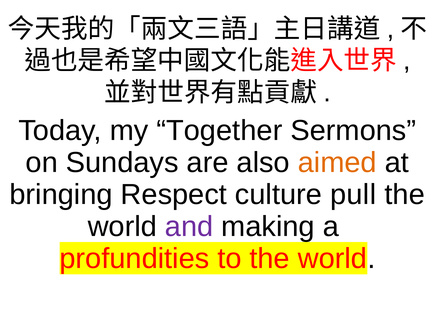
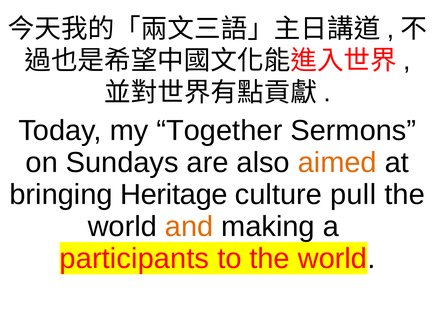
Respect: Respect -> Heritage
and colour: purple -> orange
profundities: profundities -> participants
